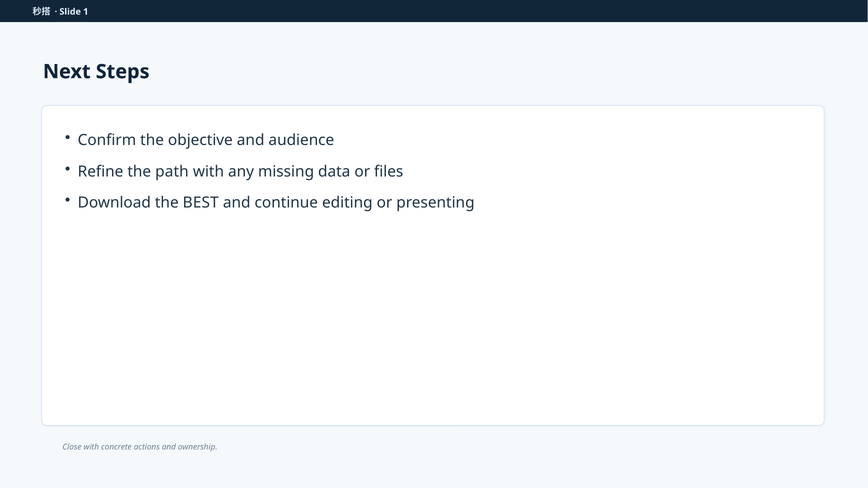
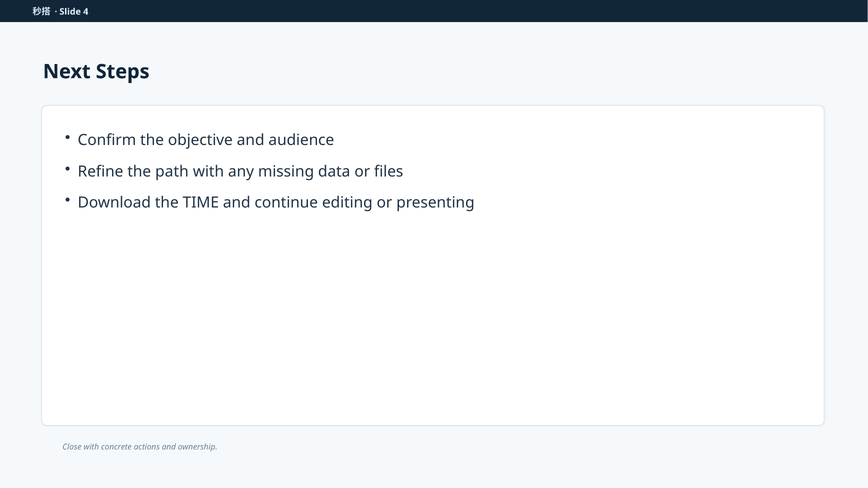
1: 1 -> 4
BEST: BEST -> TIME
